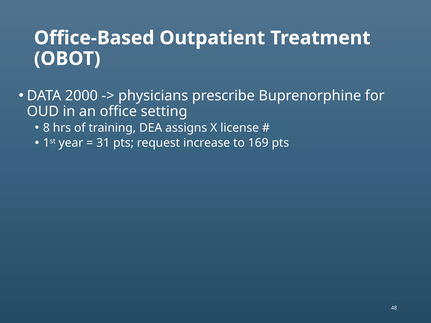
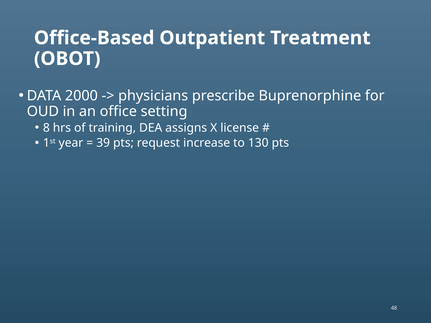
31: 31 -> 39
169: 169 -> 130
